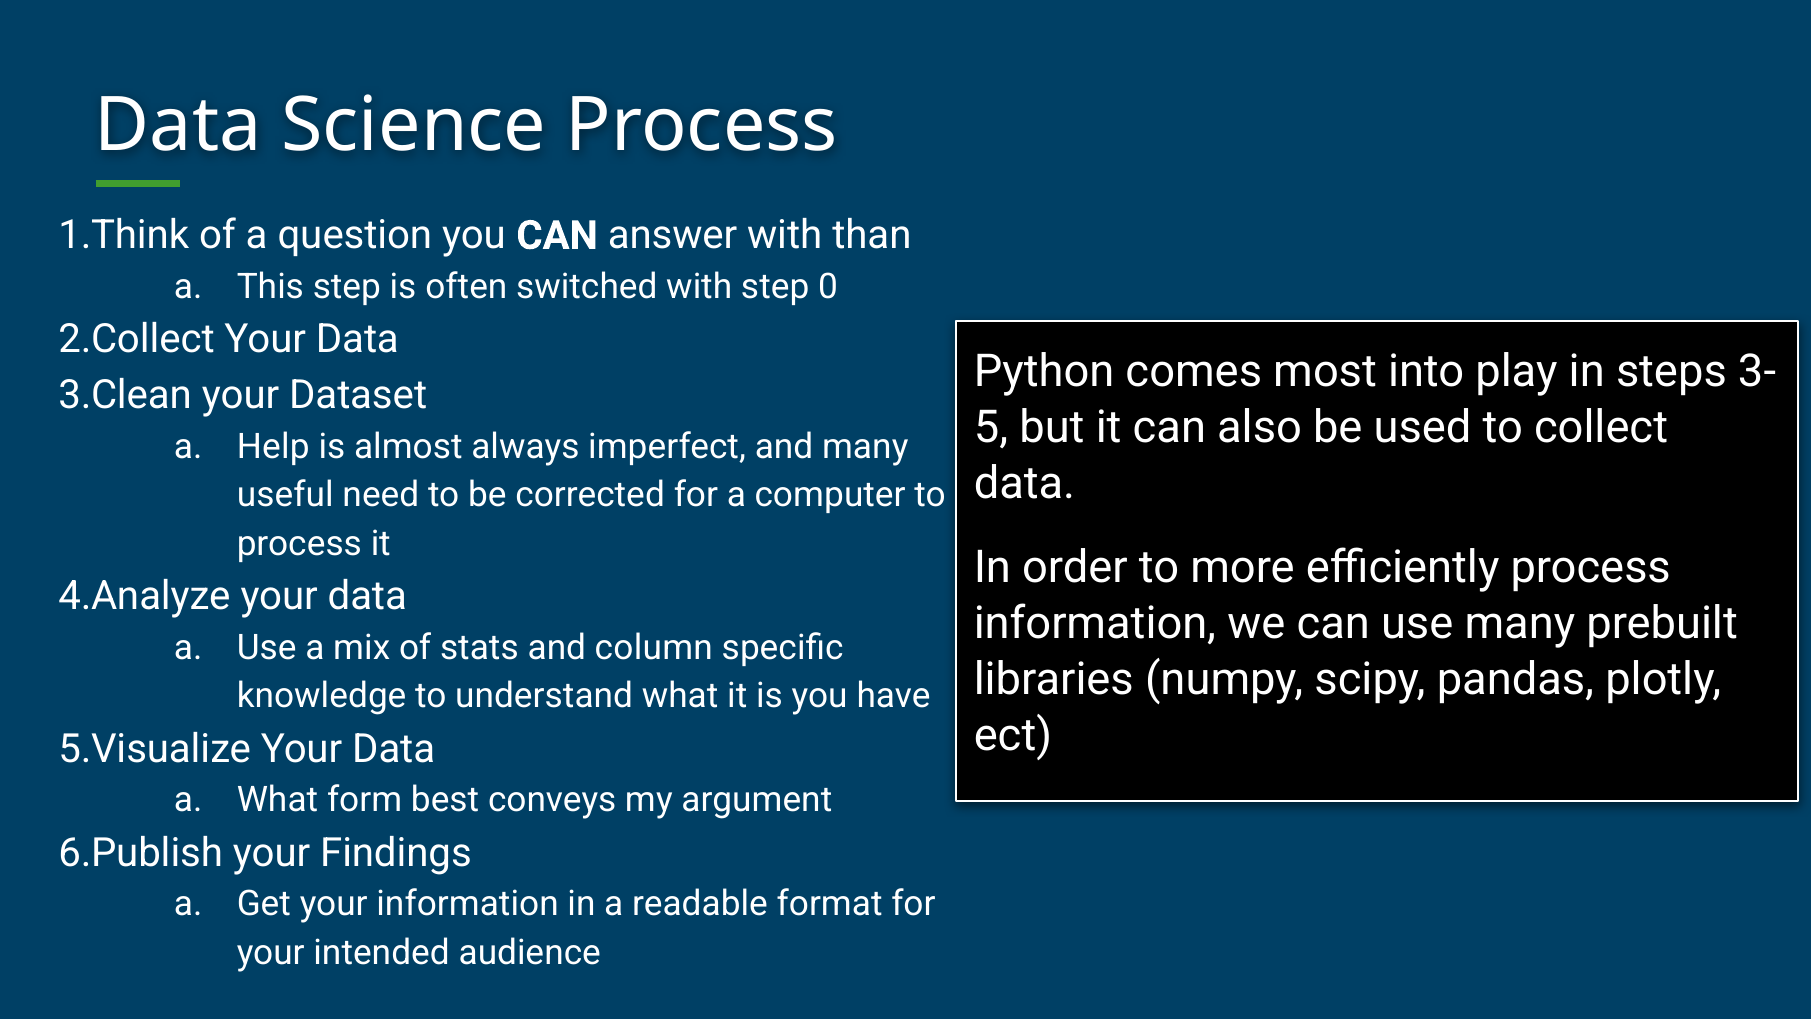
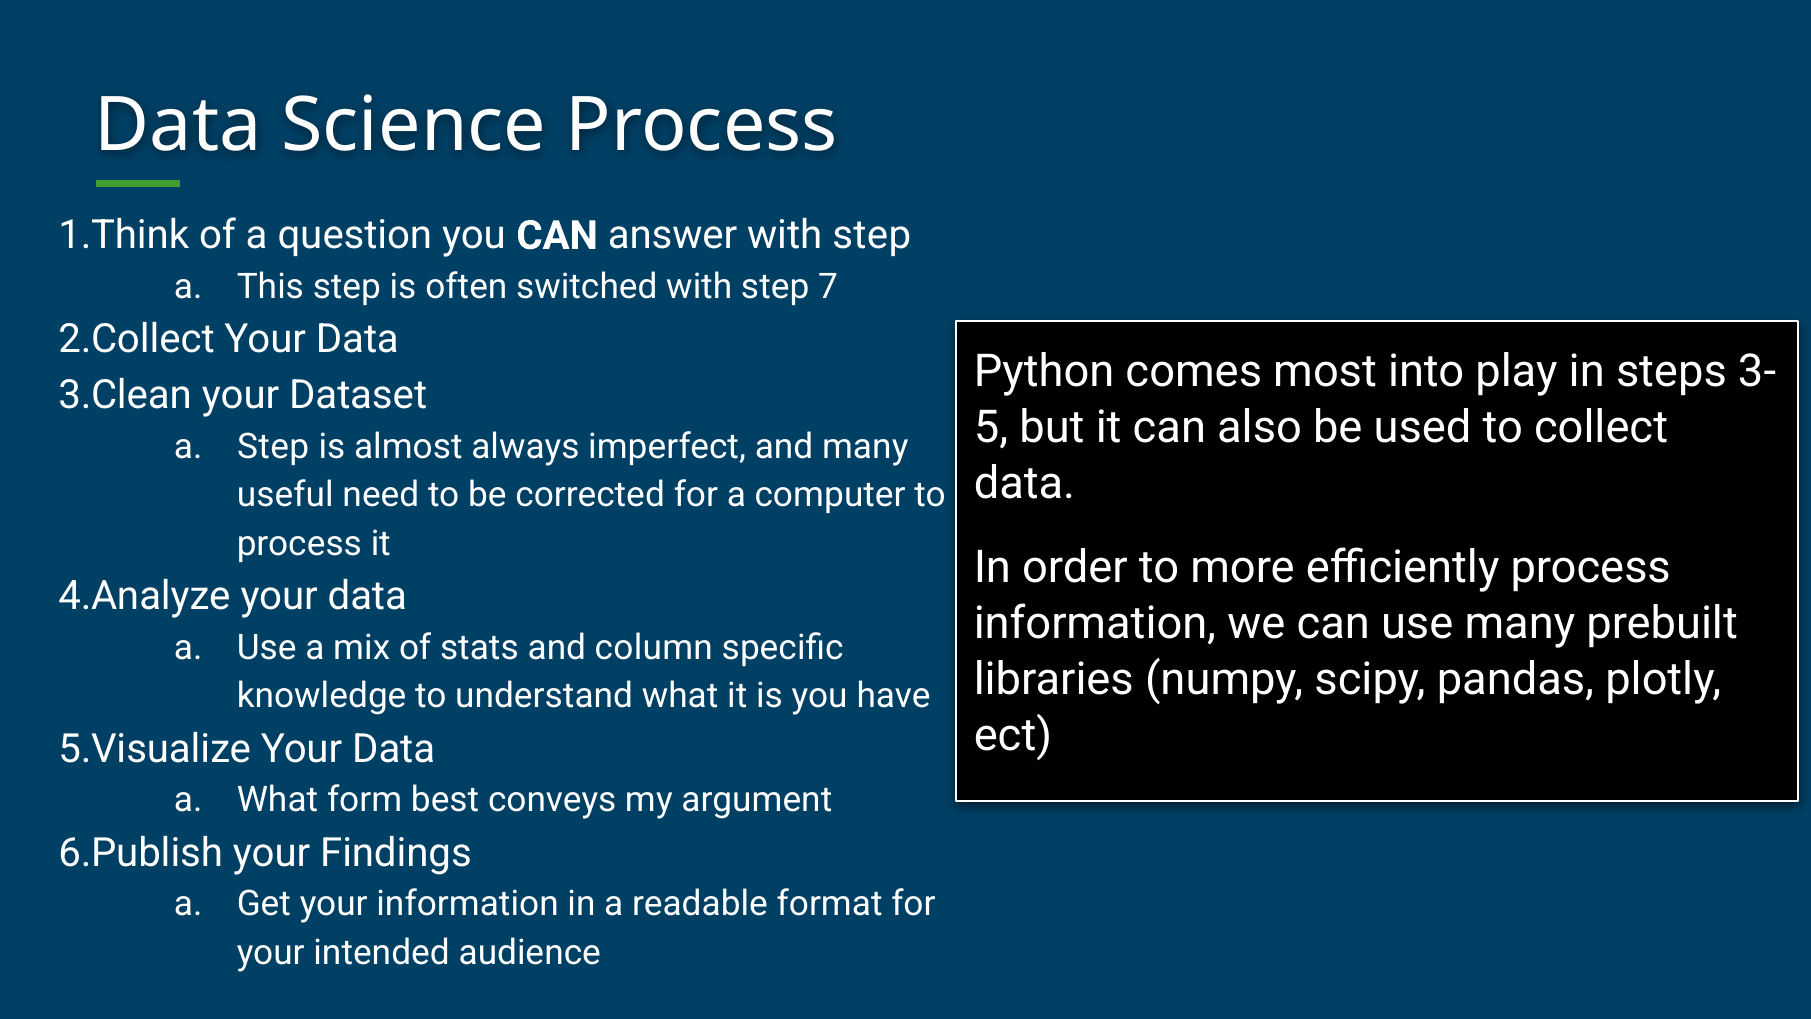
answer with than: than -> step
0: 0 -> 7
a Help: Help -> Step
